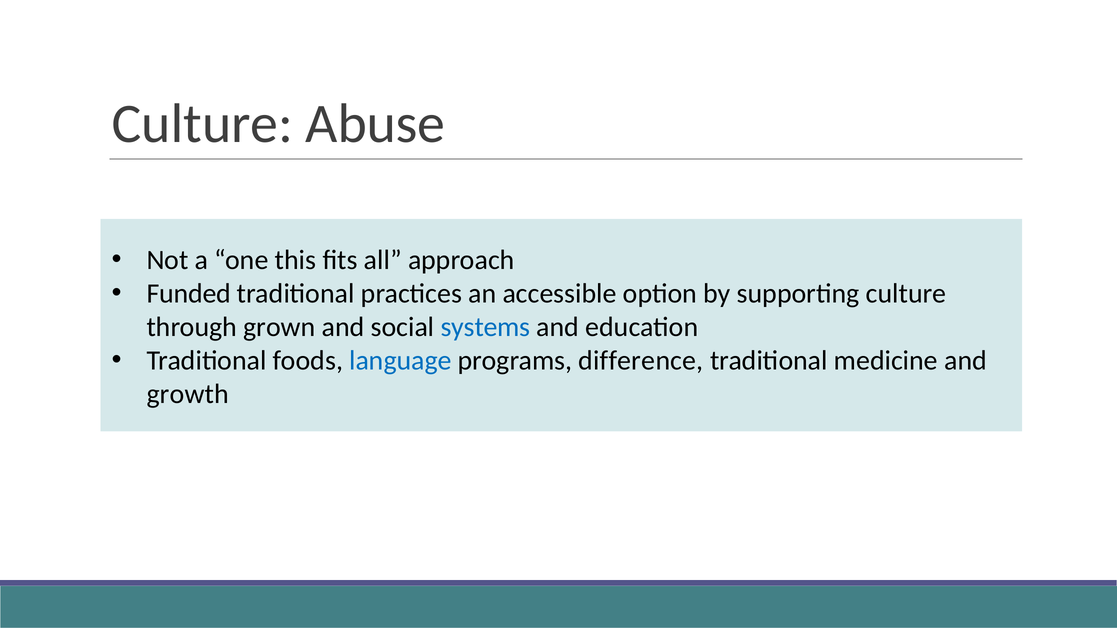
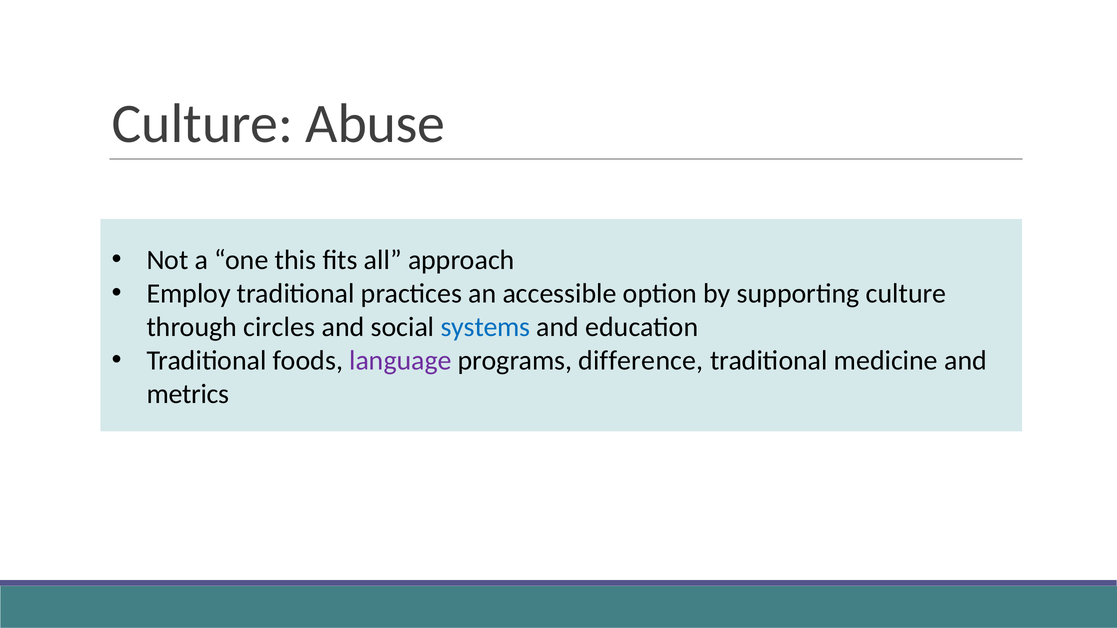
Funded: Funded -> Employ
grown: grown -> circles
language colour: blue -> purple
growth: growth -> metrics
